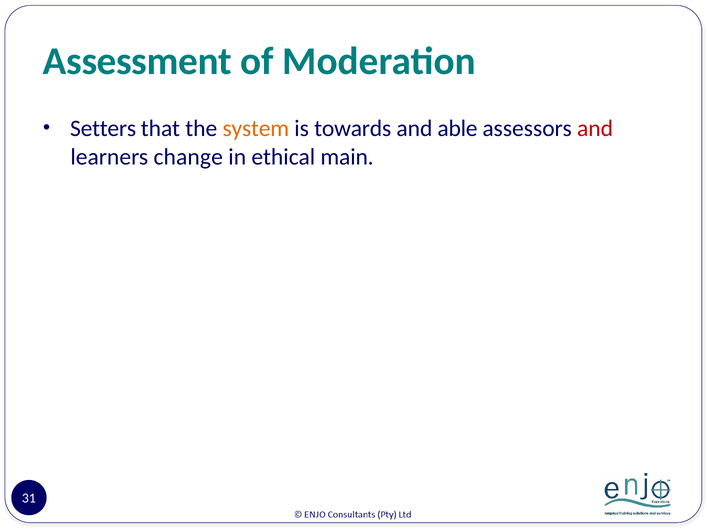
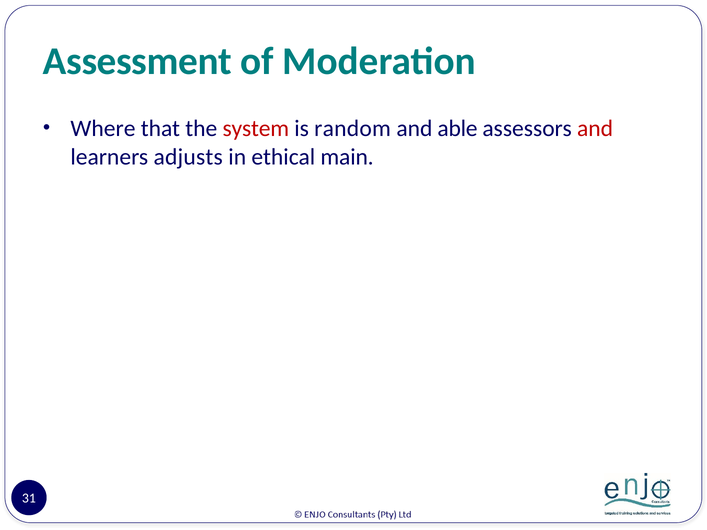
Setters: Setters -> Where
system colour: orange -> red
towards: towards -> random
change: change -> adjusts
